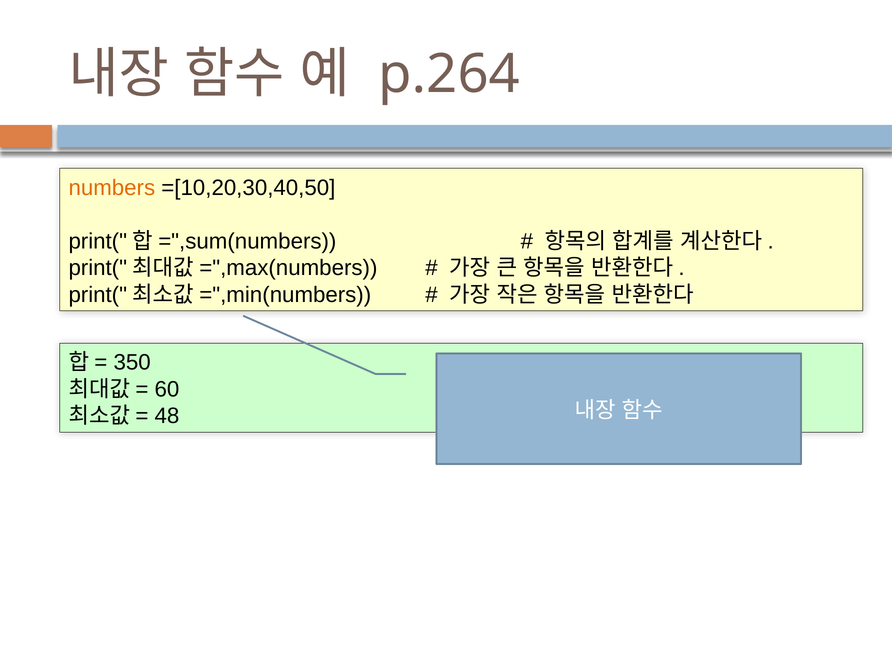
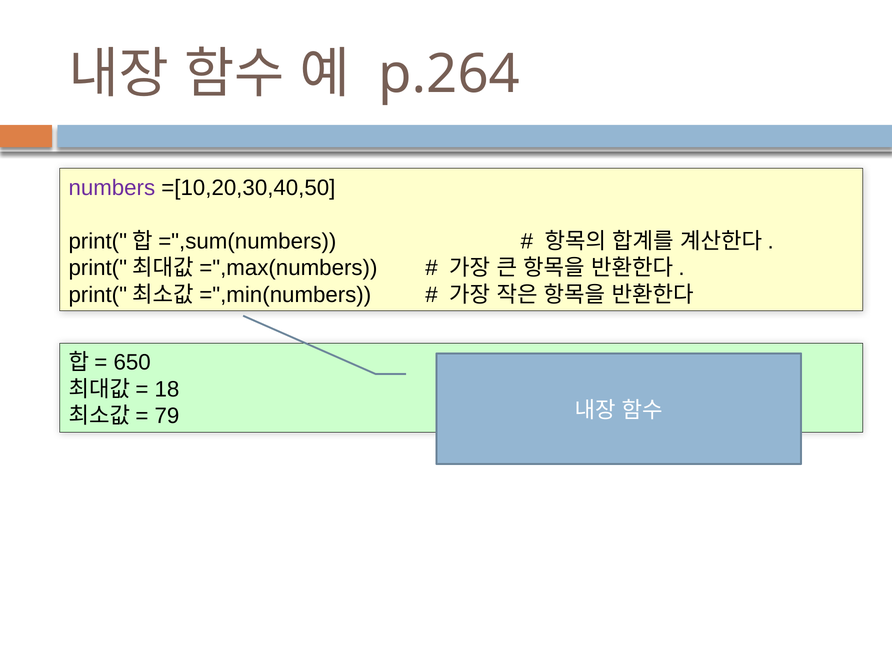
numbers colour: orange -> purple
350: 350 -> 650
60: 60 -> 18
48: 48 -> 79
